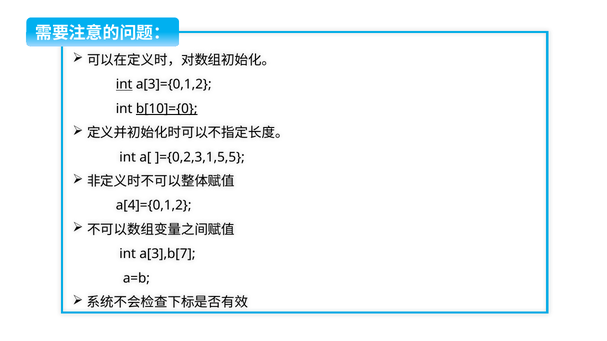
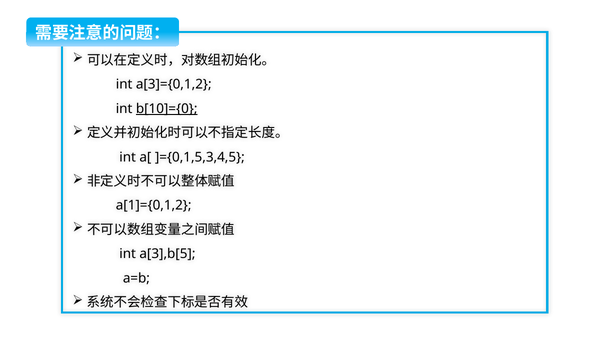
int at (124, 85) underline: present -> none
]={0,2,3,1,5,5: ]={0,2,3,1,5,5 -> ]={0,1,5,3,4,5
a[4]={0,1,2: a[4]={0,1,2 -> a[1]={0,1,2
a[3],b[7: a[3],b[7 -> a[3],b[5
